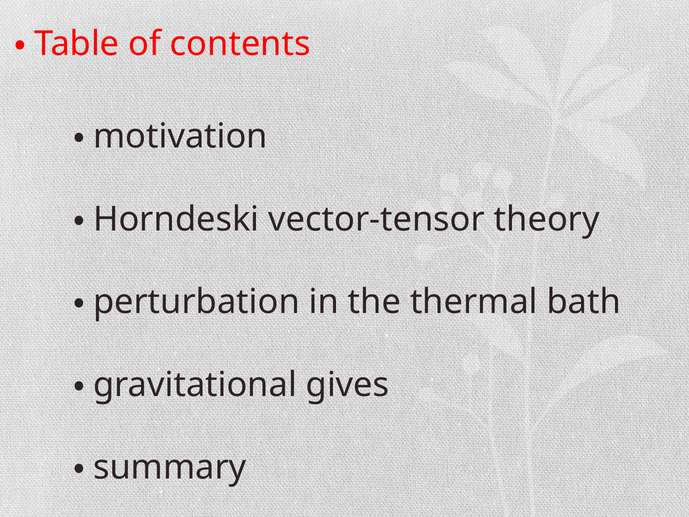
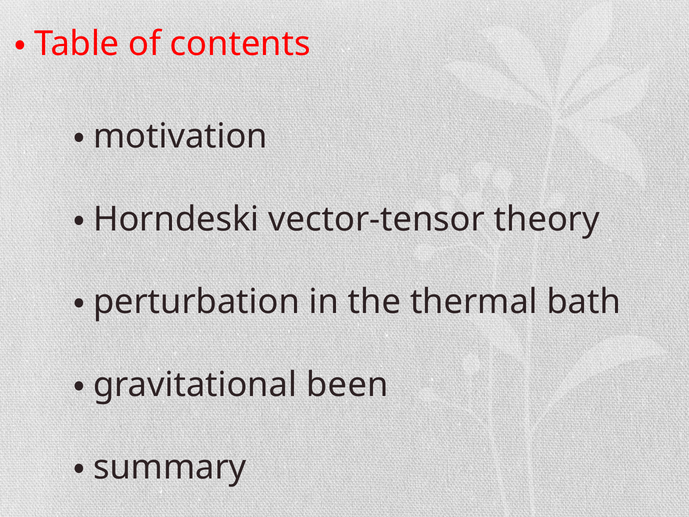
gives: gives -> been
